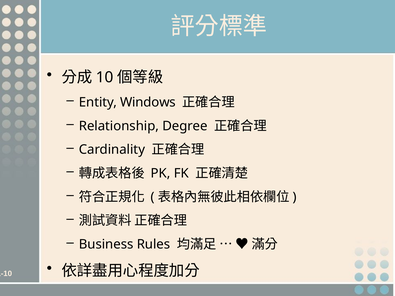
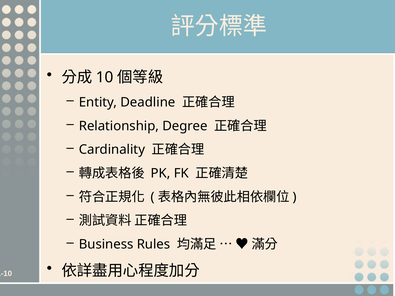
Windows: Windows -> Deadline
